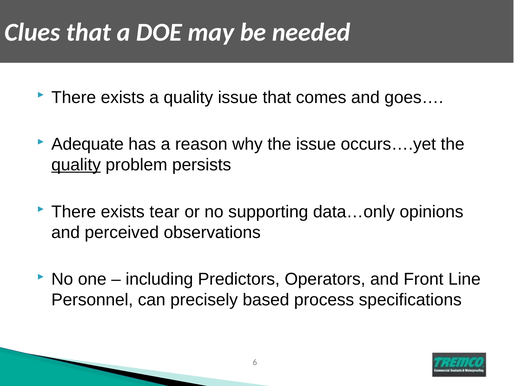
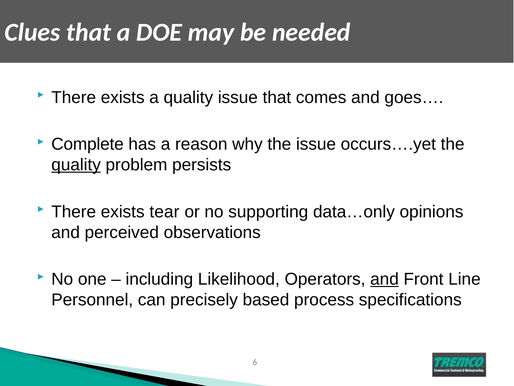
Adequate: Adequate -> Complete
Predictors: Predictors -> Likelihood
and at (385, 279) underline: none -> present
